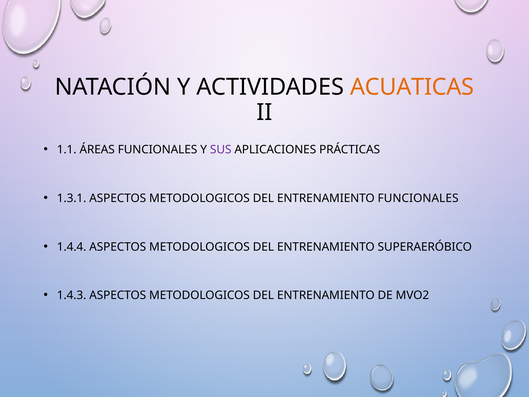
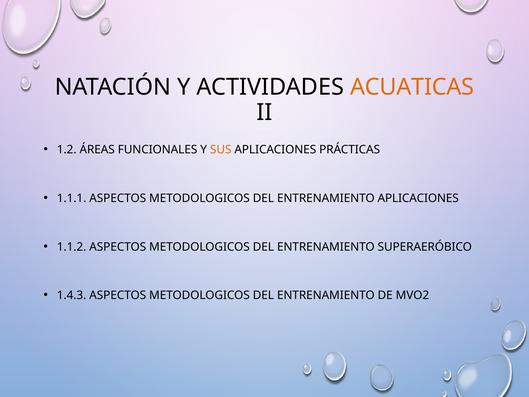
1.1: 1.1 -> 1.2
SUS colour: purple -> orange
1.3.1: 1.3.1 -> 1.1.1
ENTRENAMIENTO FUNCIONALES: FUNCIONALES -> APLICACIONES
1.4.4: 1.4.4 -> 1.1.2
